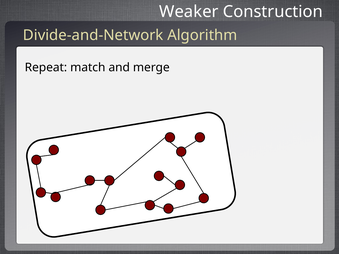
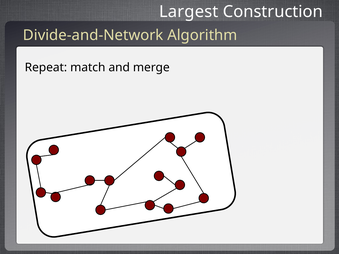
Weaker: Weaker -> Largest
